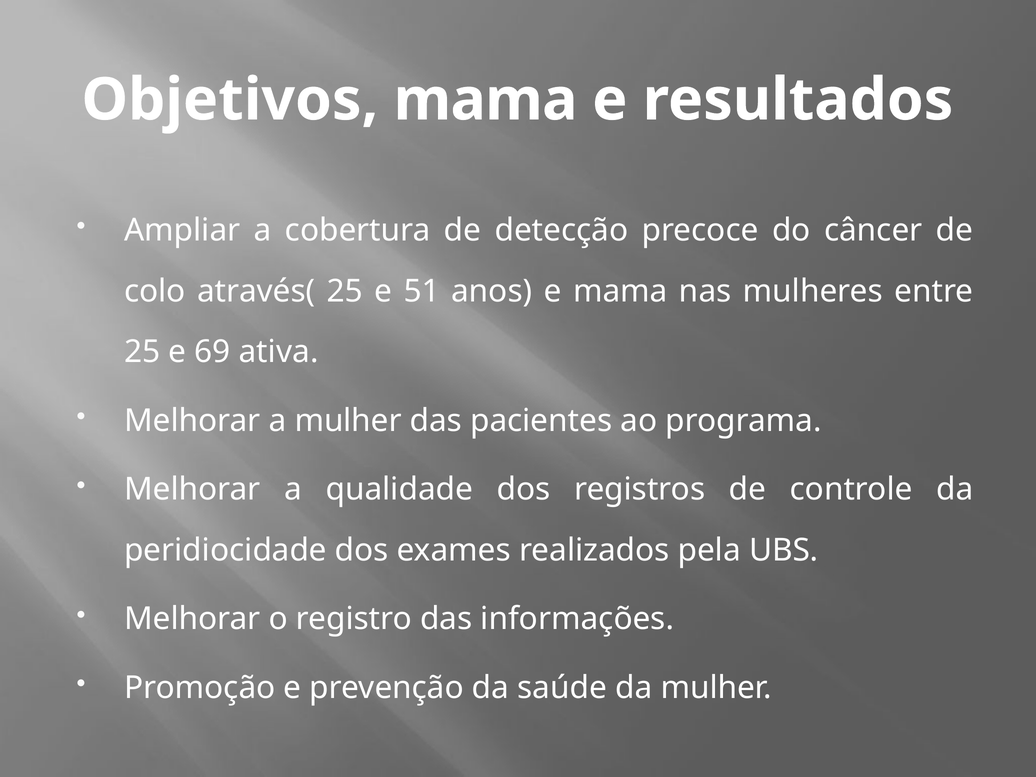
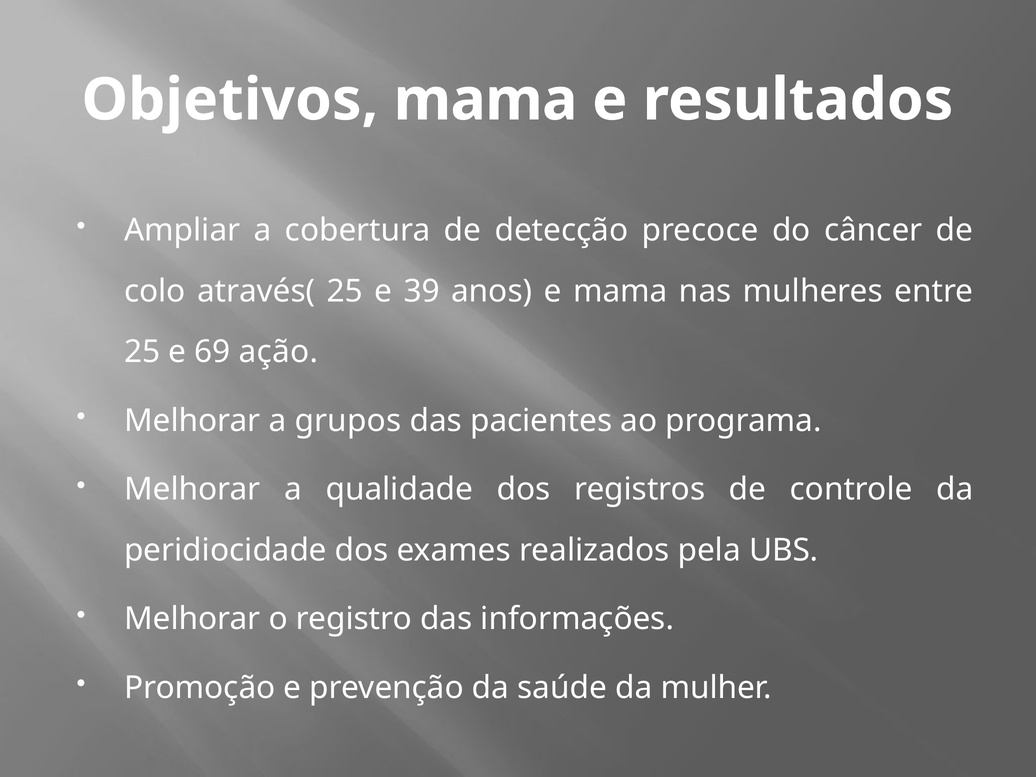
51: 51 -> 39
ativa: ativa -> ação
a mulher: mulher -> grupos
